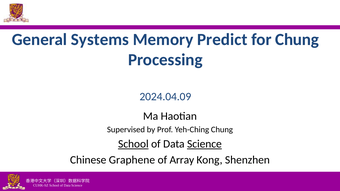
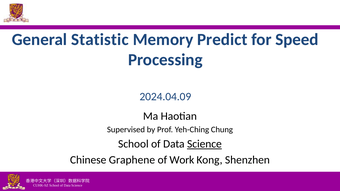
Systems: Systems -> Statistic
for Chung: Chung -> Speed
School at (133, 144) underline: present -> none
Array: Array -> Work
